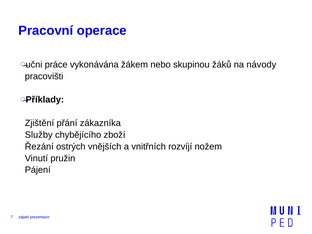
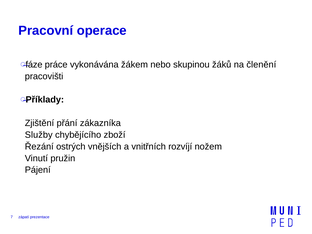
učni: učni -> fáze
návody: návody -> členění
